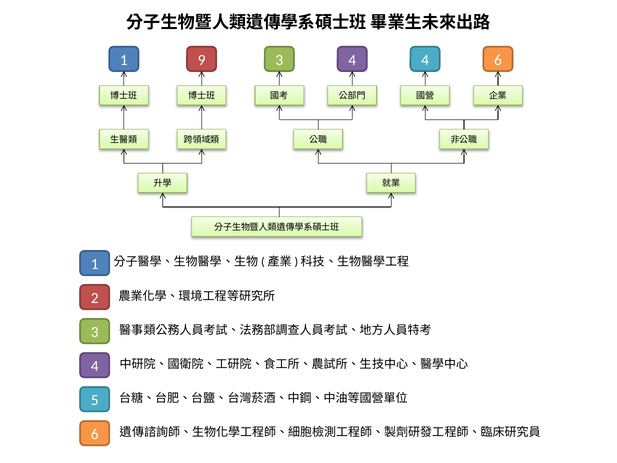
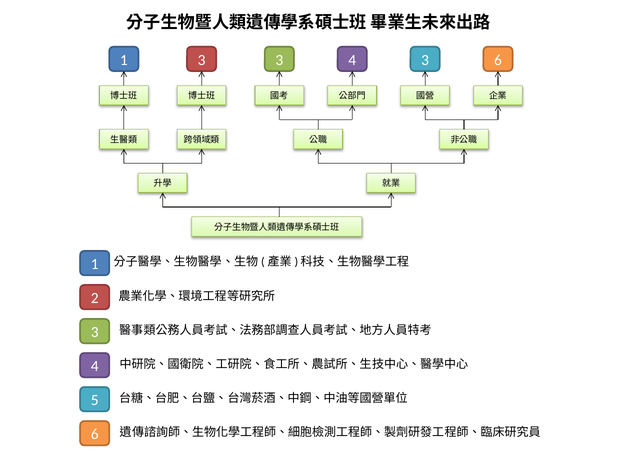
1 9: 9 -> 3
4 4: 4 -> 3
